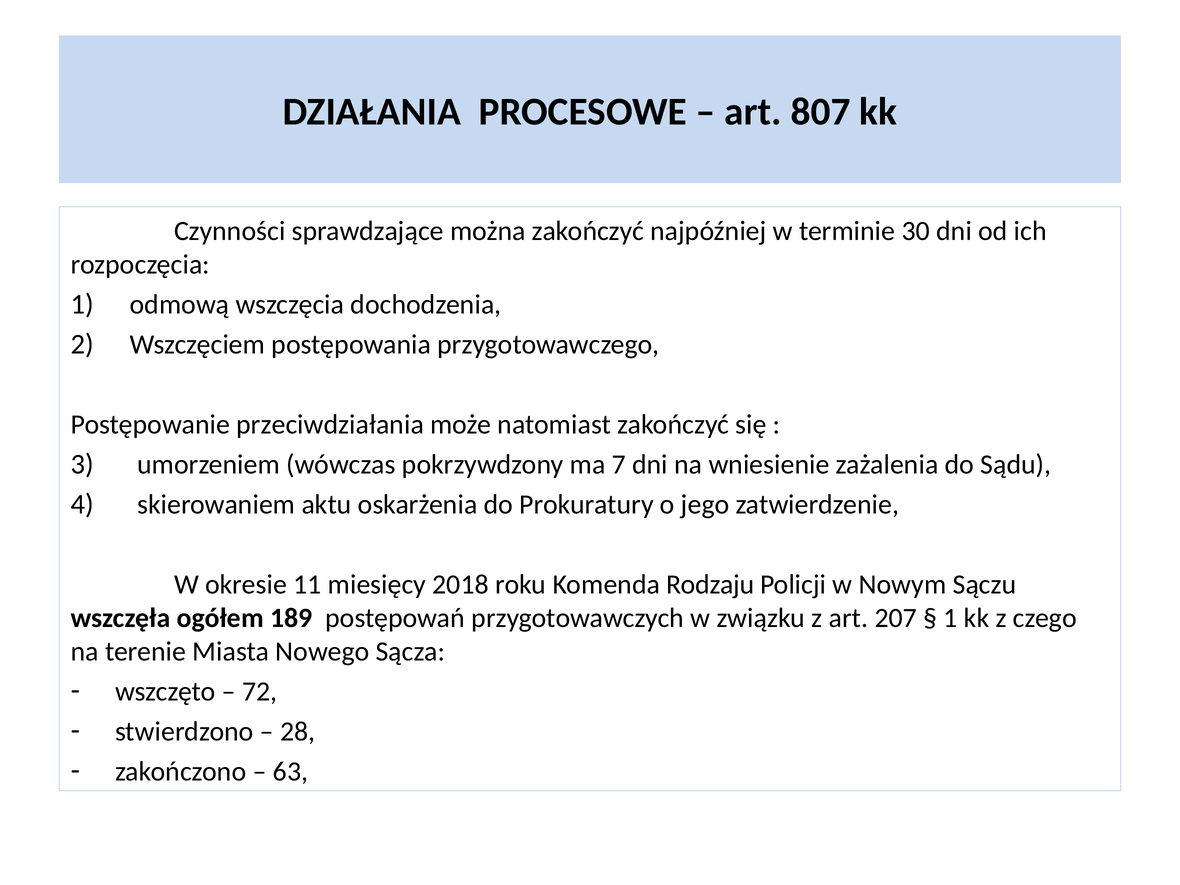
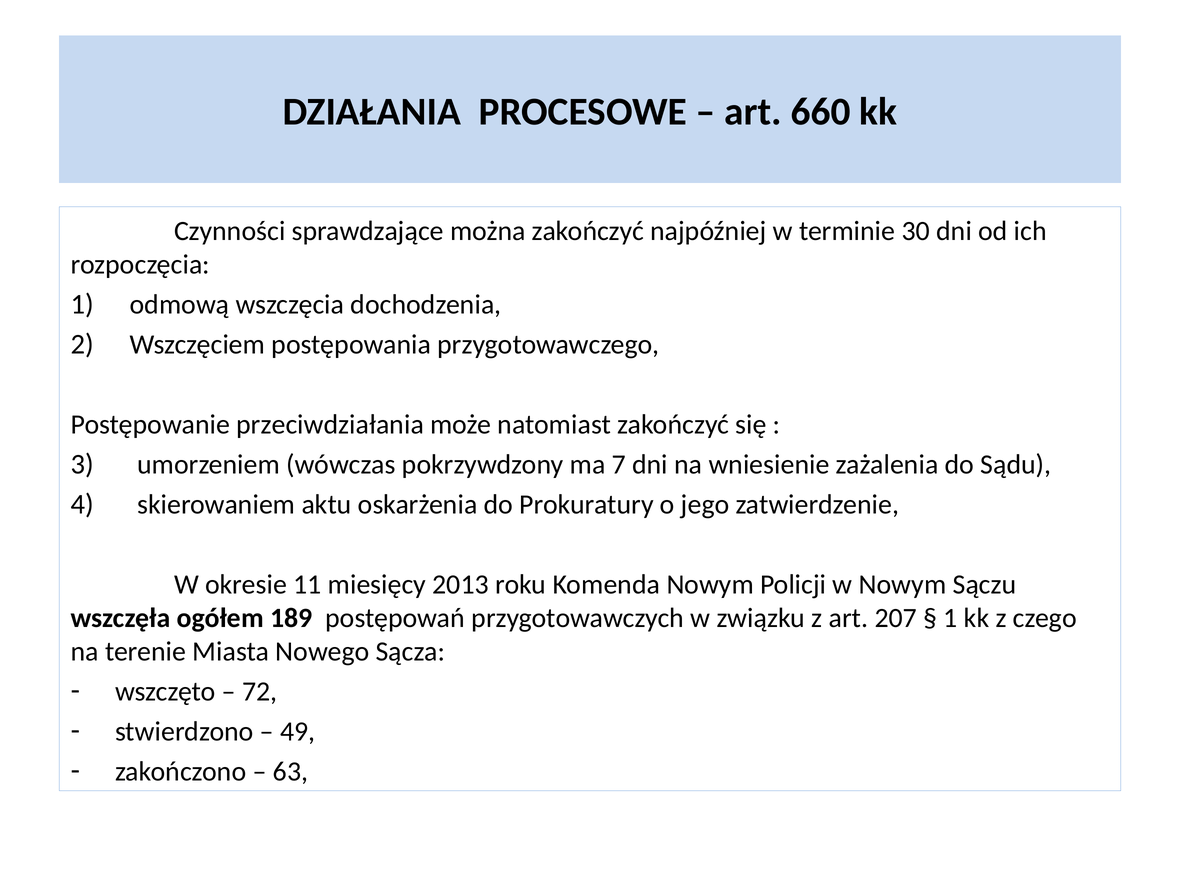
807: 807 -> 660
2018: 2018 -> 2013
Komenda Rodzaju: Rodzaju -> Nowym
28: 28 -> 49
